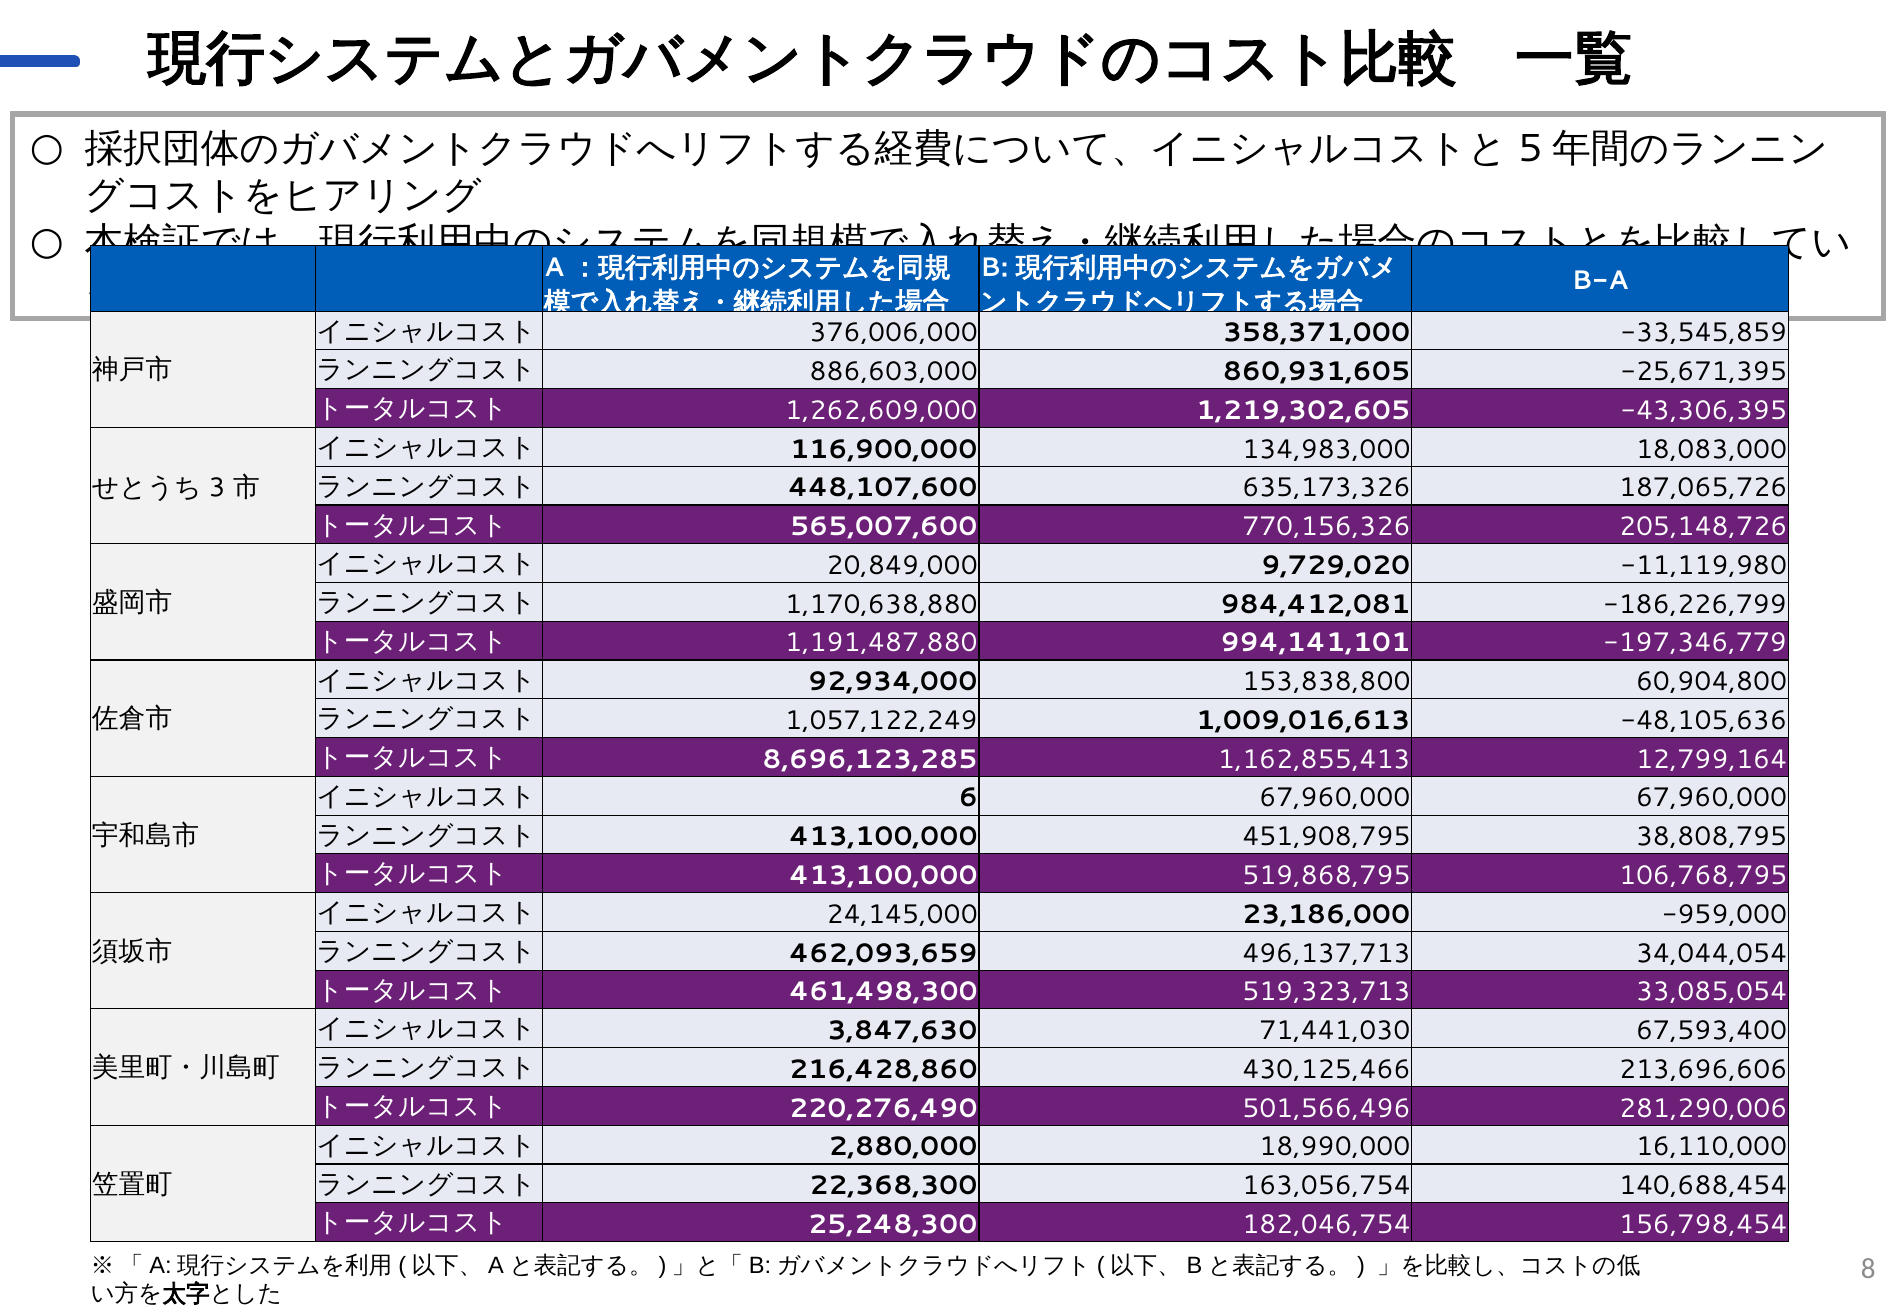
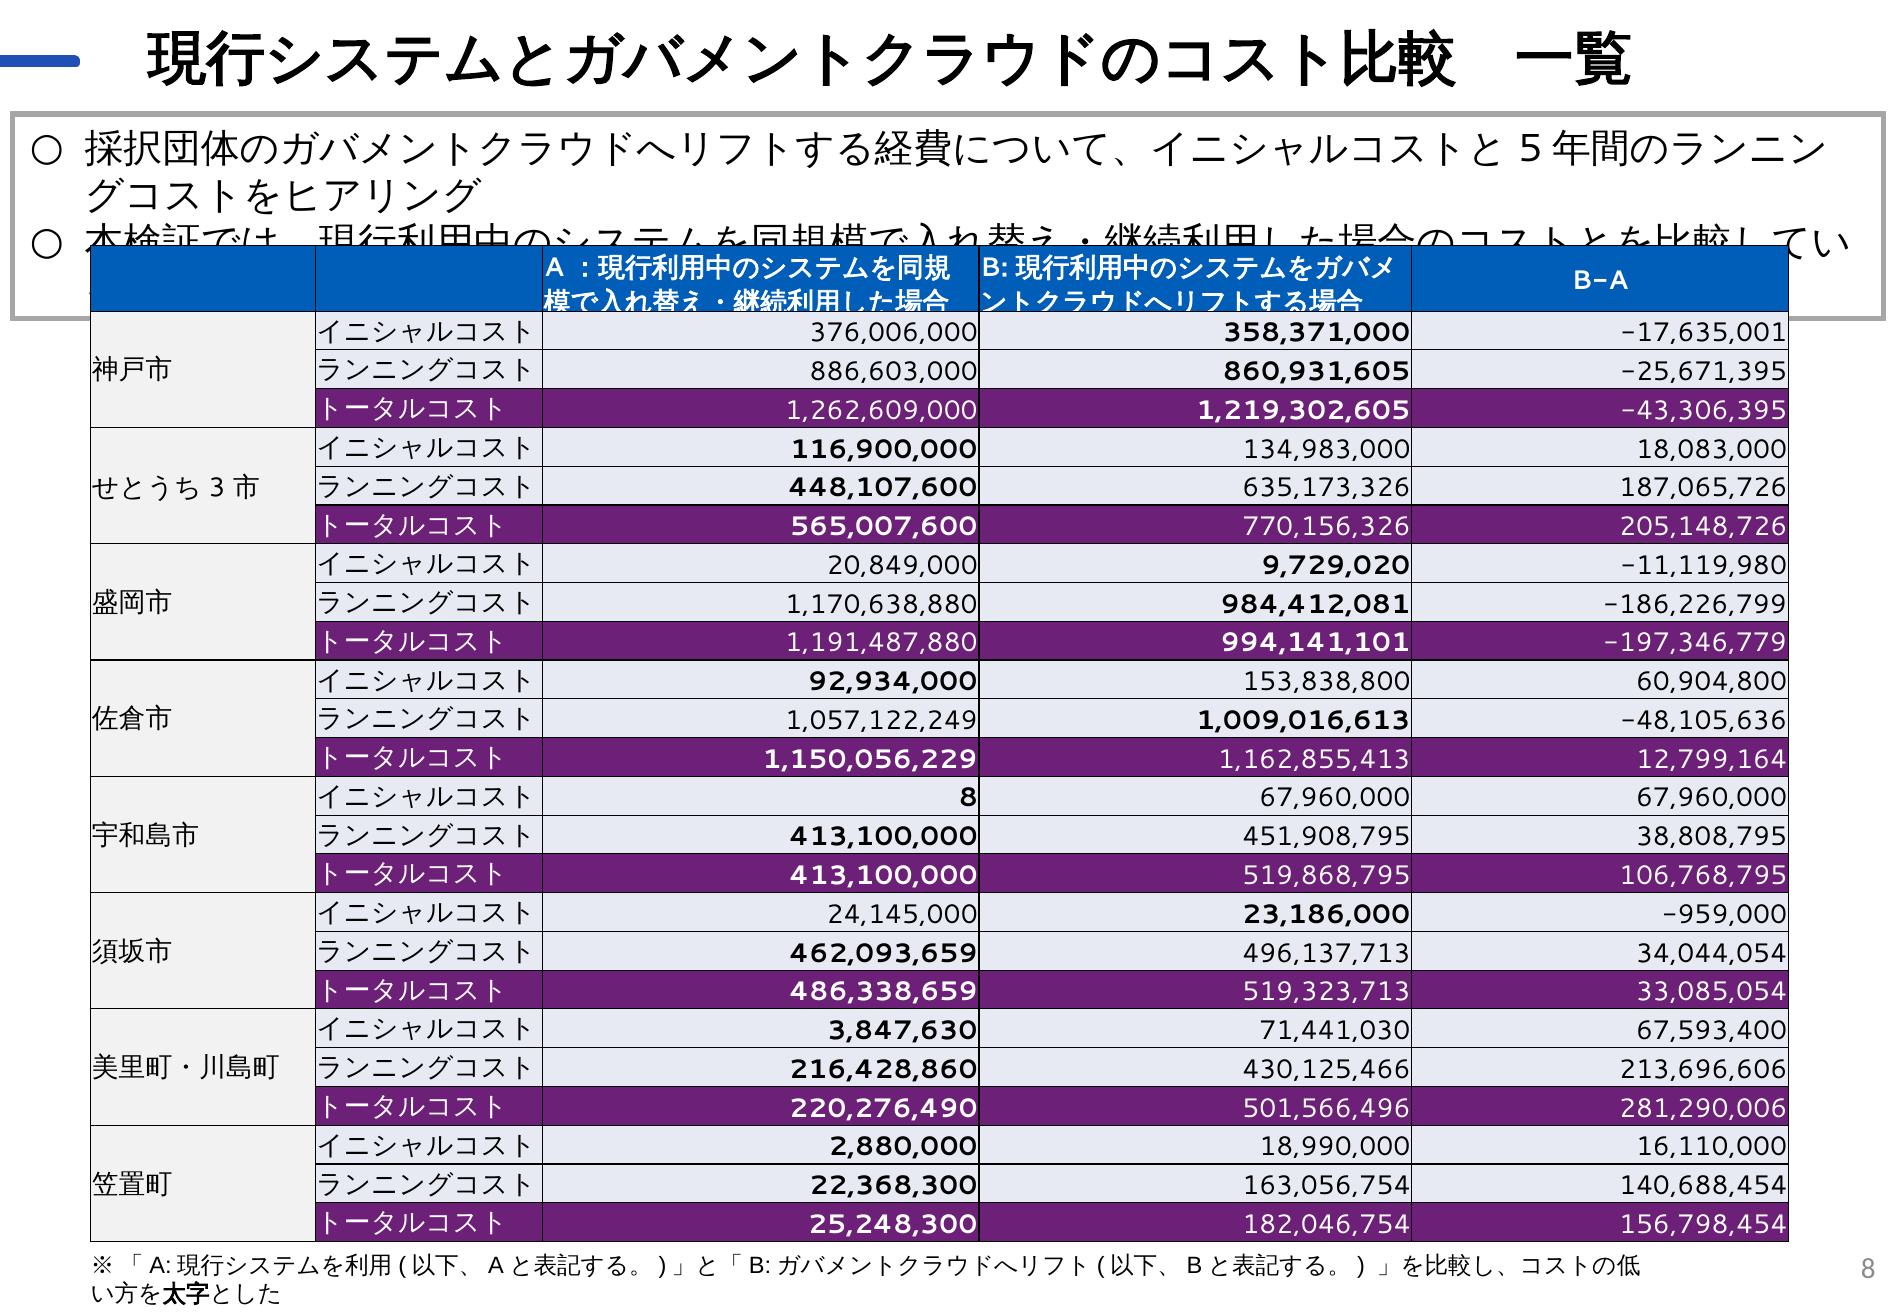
-33,545,859: -33,545,859 -> -17,635,001
8,696,123,285: 8,696,123,285 -> 1,150,056,229
6 at (968, 798): 6 -> 8
461,498,300: 461,498,300 -> 486,338,659
